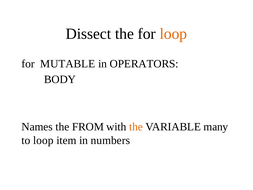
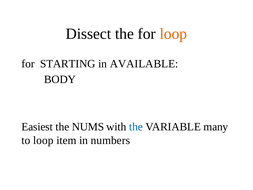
MUTABLE: MUTABLE -> STARTING
OPERATORS: OPERATORS -> AVAILABLE
Names: Names -> Easiest
FROM: FROM -> NUMS
the at (136, 127) colour: orange -> blue
